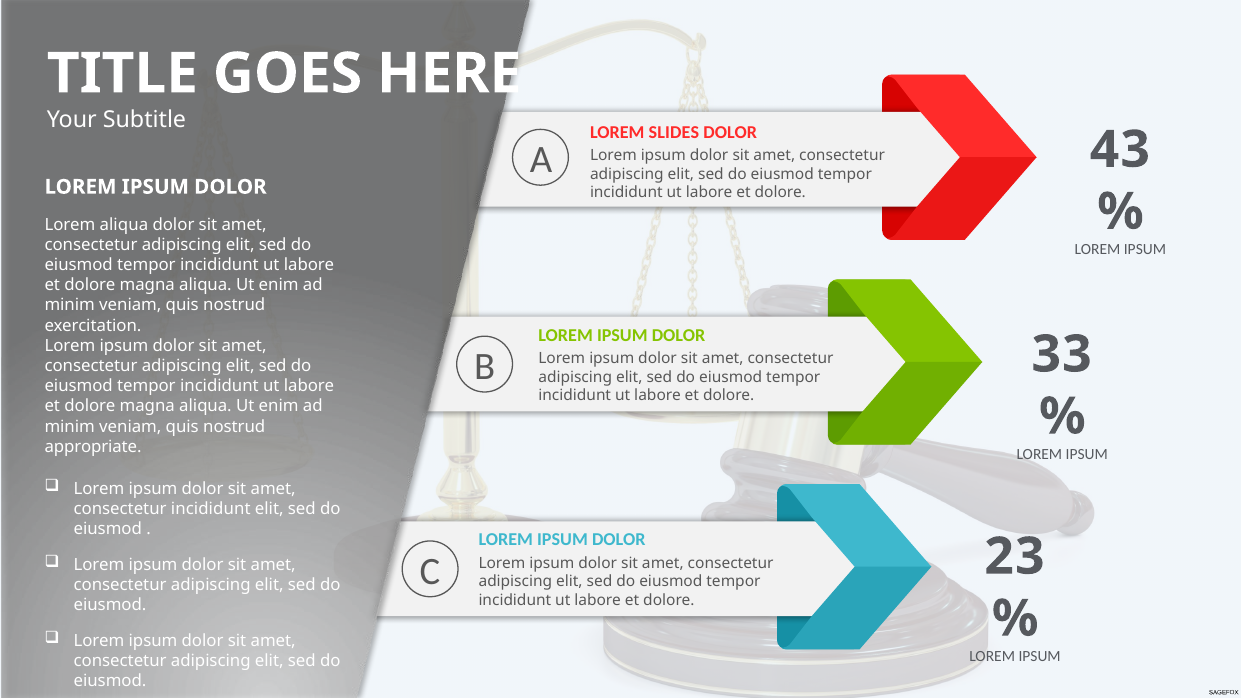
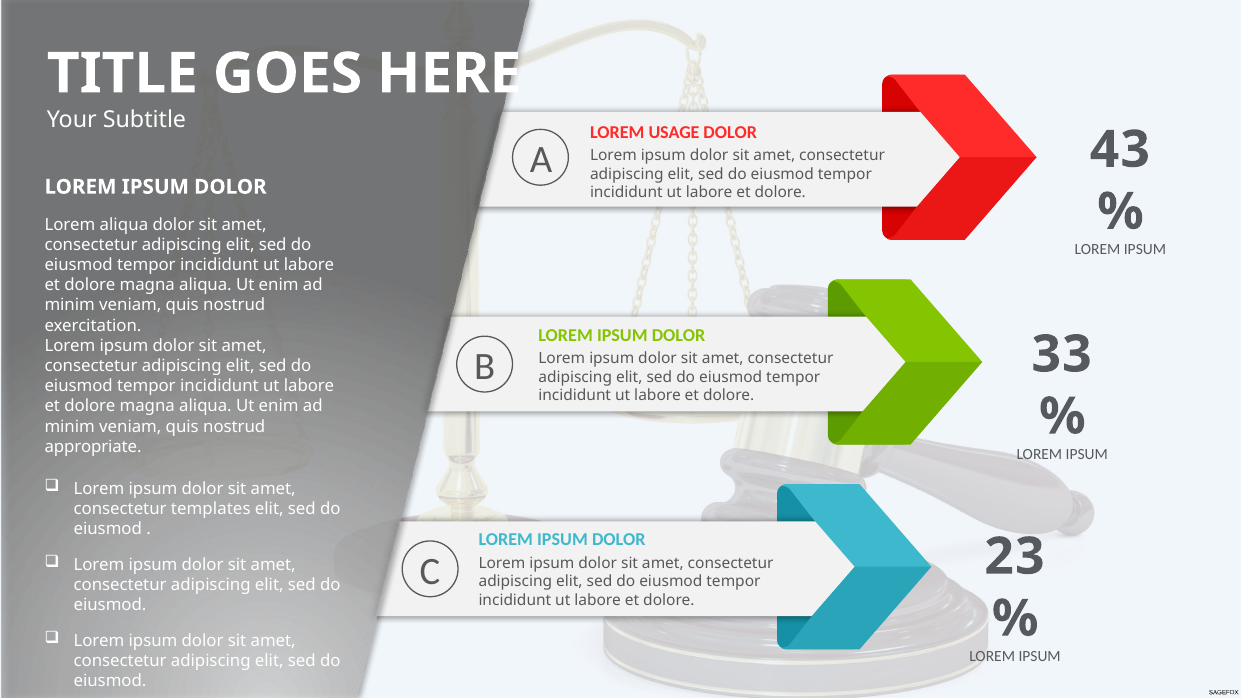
SLIDES: SLIDES -> USAGE
consectetur incididunt: incididunt -> templates
